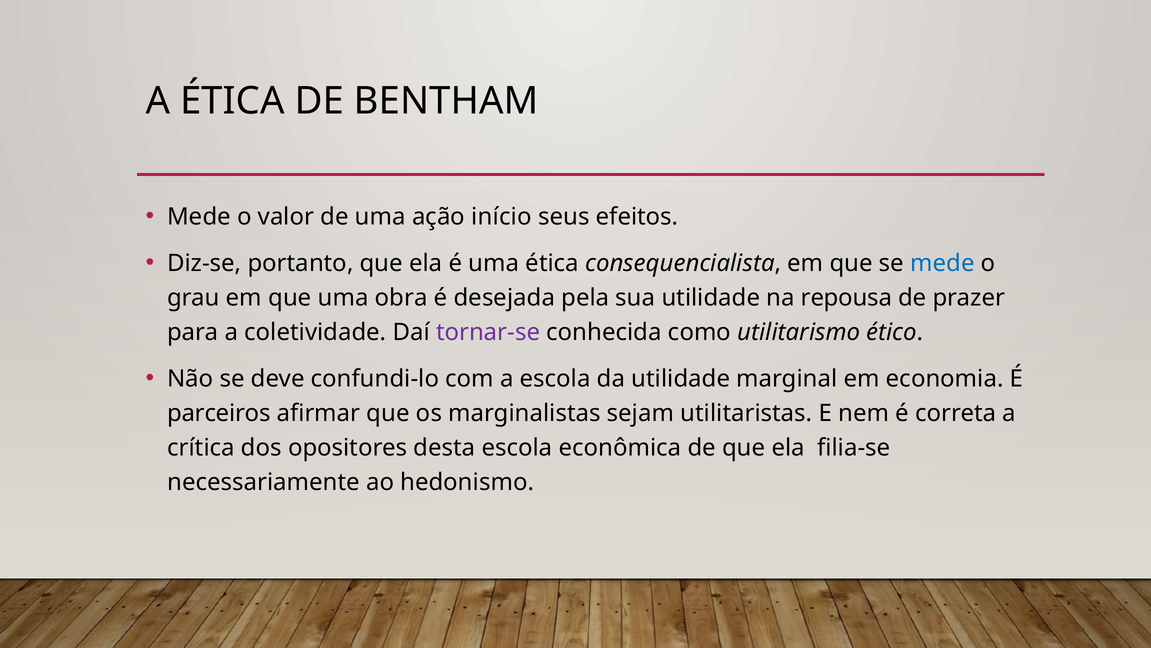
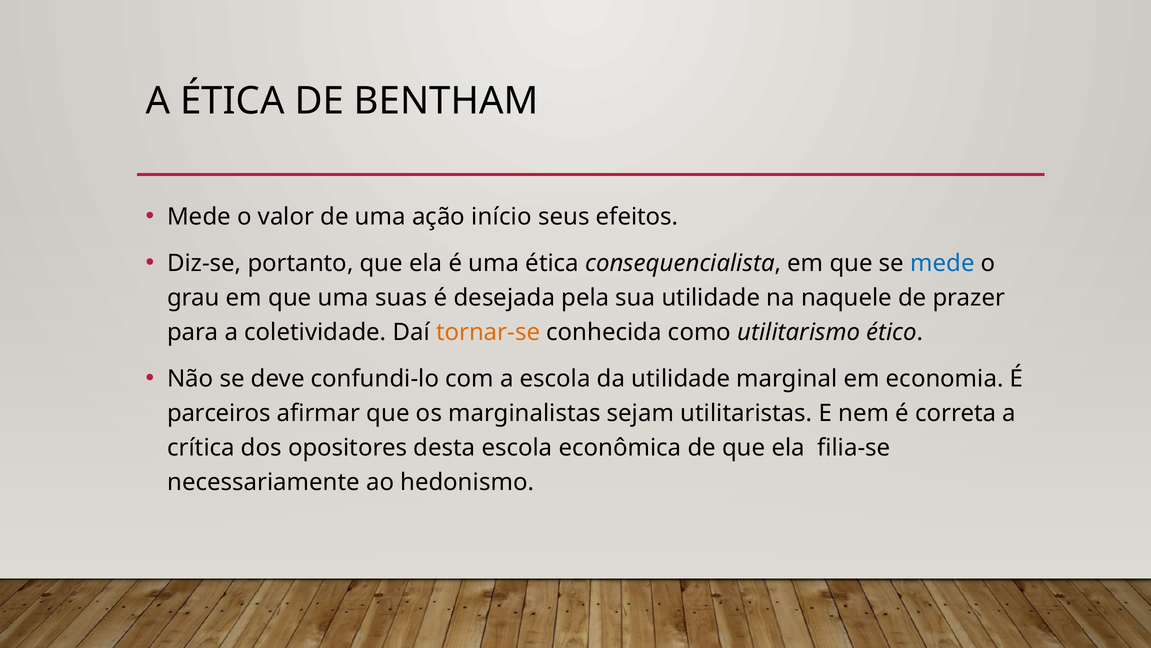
obra: obra -> suas
repousa: repousa -> naquele
tornar-se colour: purple -> orange
